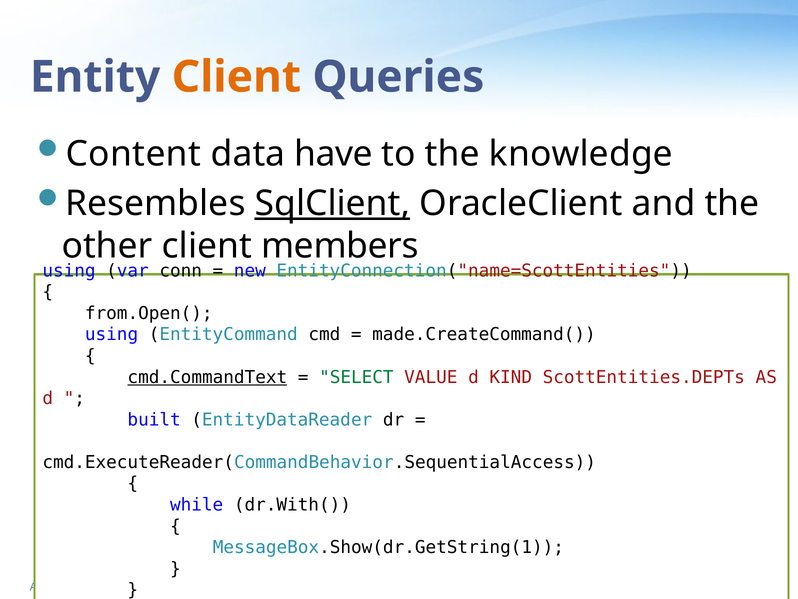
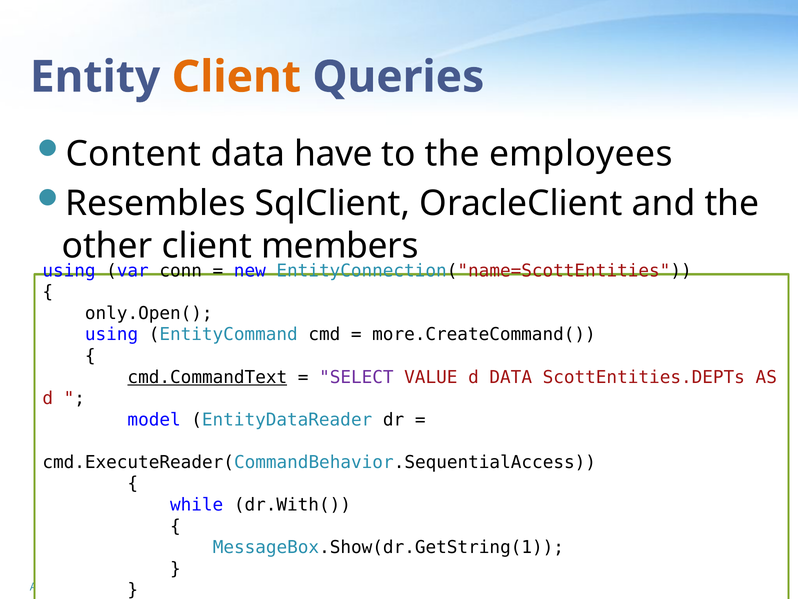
knowledge: knowledge -> employees
SqlClient underline: present -> none
from.Open(: from.Open( -> only.Open(
made.CreateCommand(: made.CreateCommand( -> more.CreateCommand(
SELECT colour: green -> purple
d KIND: KIND -> DATA
built: built -> model
